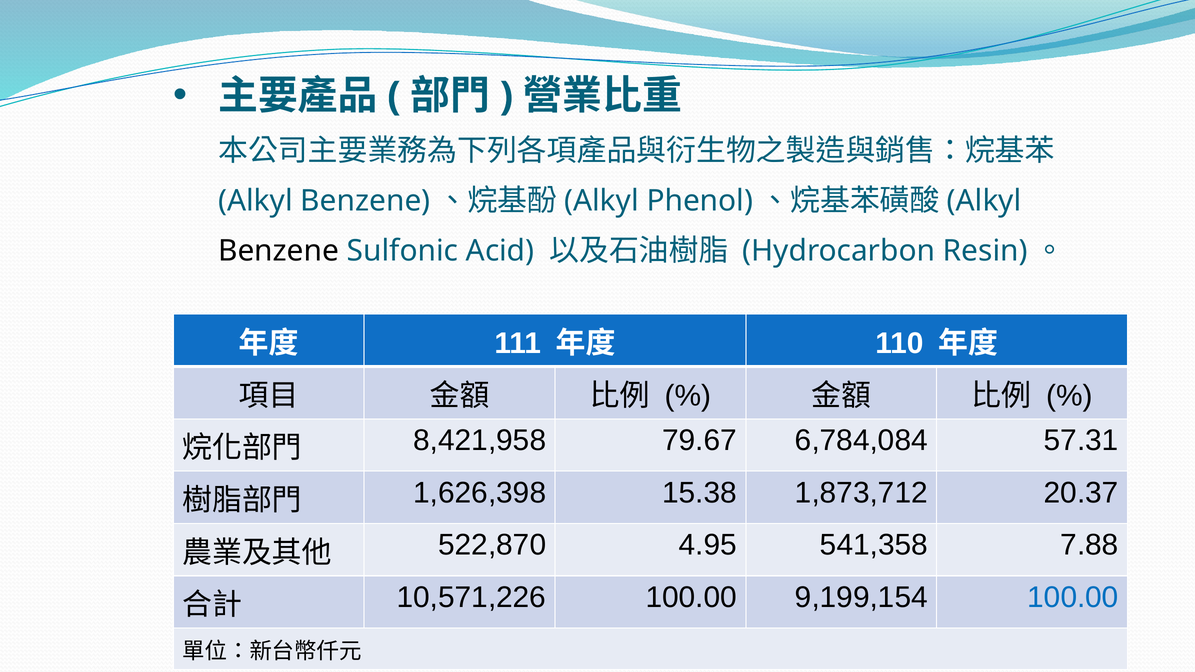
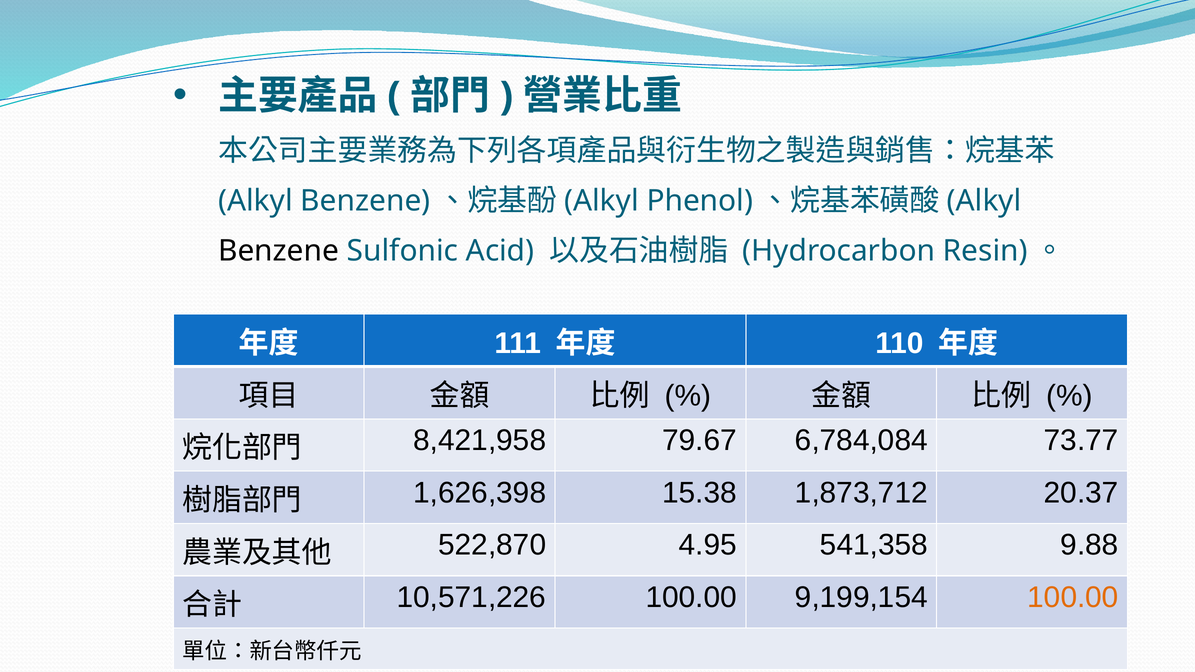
57.31: 57.31 -> 73.77
7.88: 7.88 -> 9.88
100.00 at (1073, 598) colour: blue -> orange
